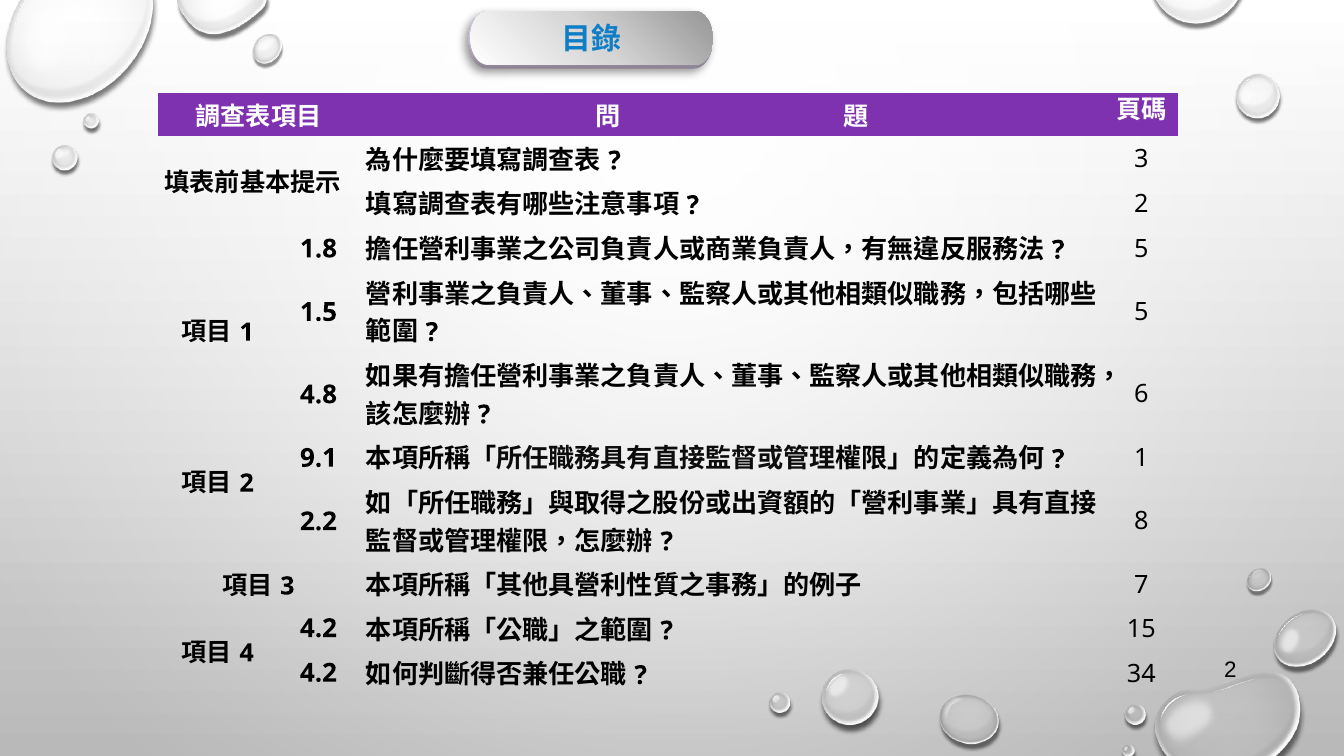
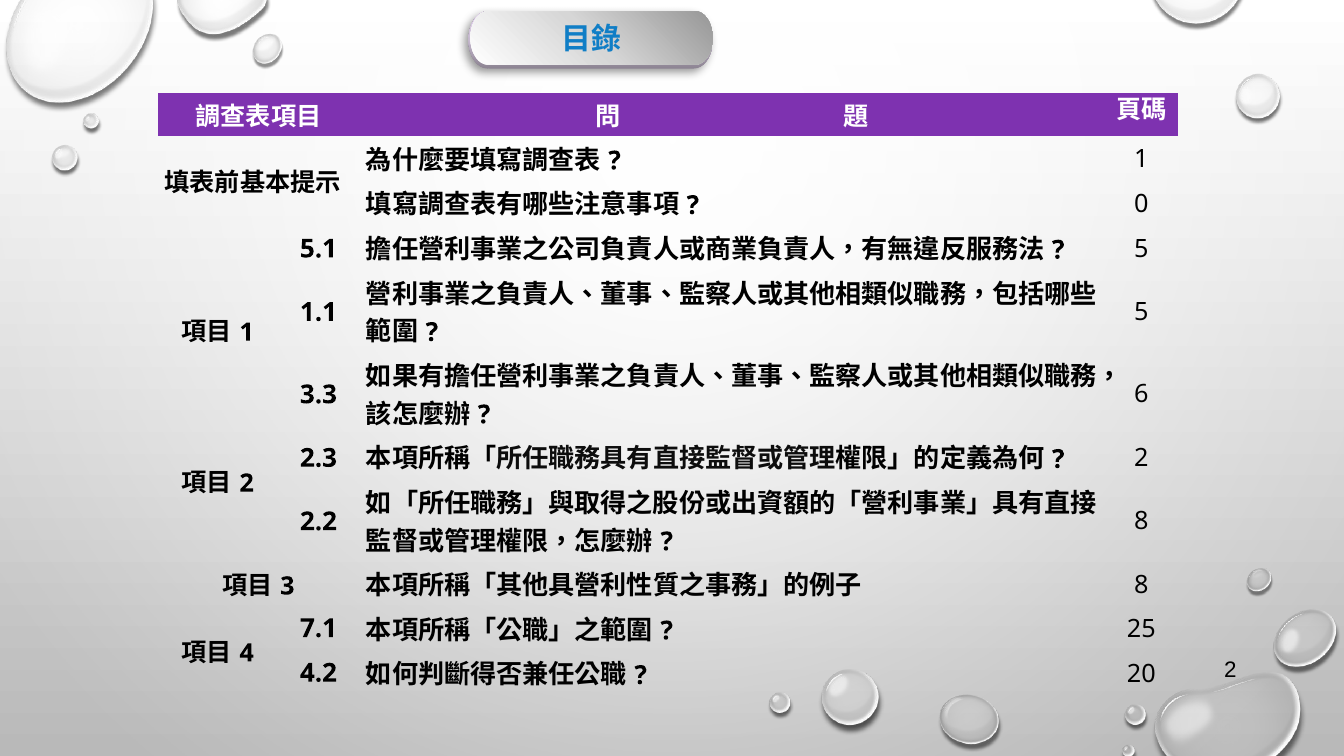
3 at (1141, 160): 3 -> 1
2 at (1141, 204): 2 -> 0
1.8: 1.8 -> 5.1
1.5: 1.5 -> 1.1
4.8: 4.8 -> 3.3
9.1: 9.1 -> 2.3
1 at (1141, 458): 1 -> 2
7 at (1141, 585): 7 -> 8
4.2 at (318, 628): 4.2 -> 7.1
15: 15 -> 25
34: 34 -> 20
